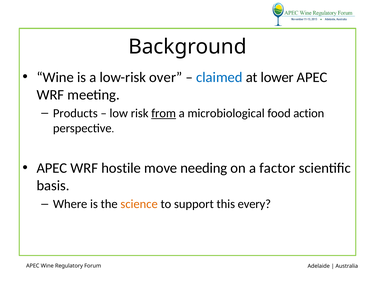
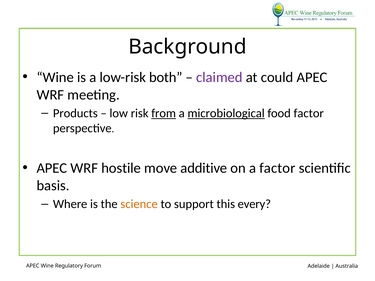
over: over -> both
claimed colour: blue -> purple
lower: lower -> could
microbiological underline: none -> present
food action: action -> factor
needing: needing -> additive
